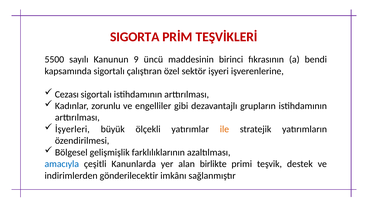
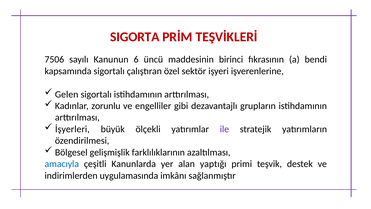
5500: 5500 -> 7506
9: 9 -> 6
Cezası: Cezası -> Gelen
ile colour: orange -> purple
birlikte: birlikte -> yaptığı
gönderilecektir: gönderilecektir -> uygulamasında
